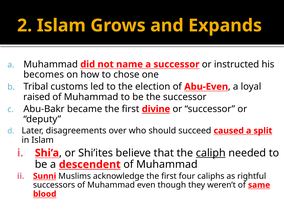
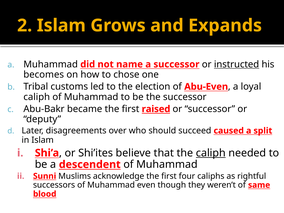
instructed underline: none -> present
raised at (37, 97): raised -> caliph
divine: divine -> raised
